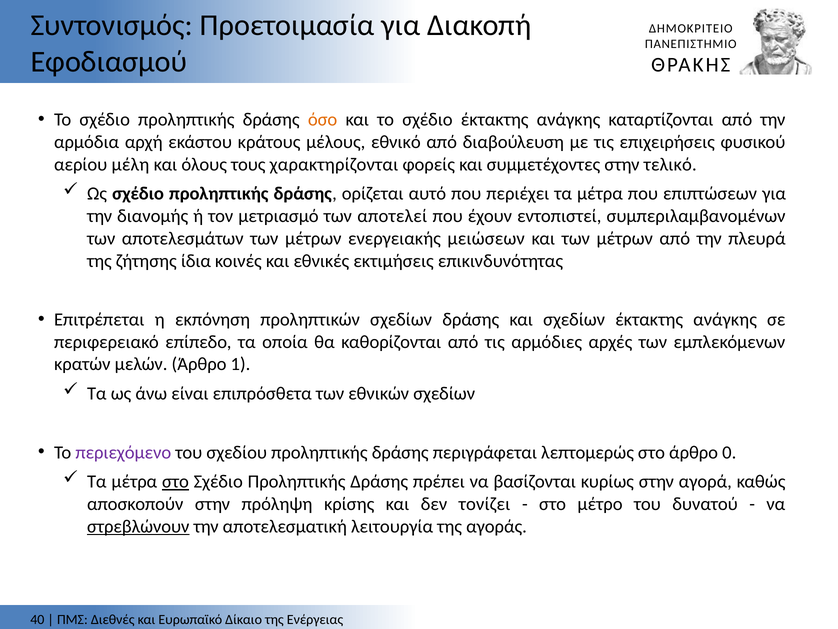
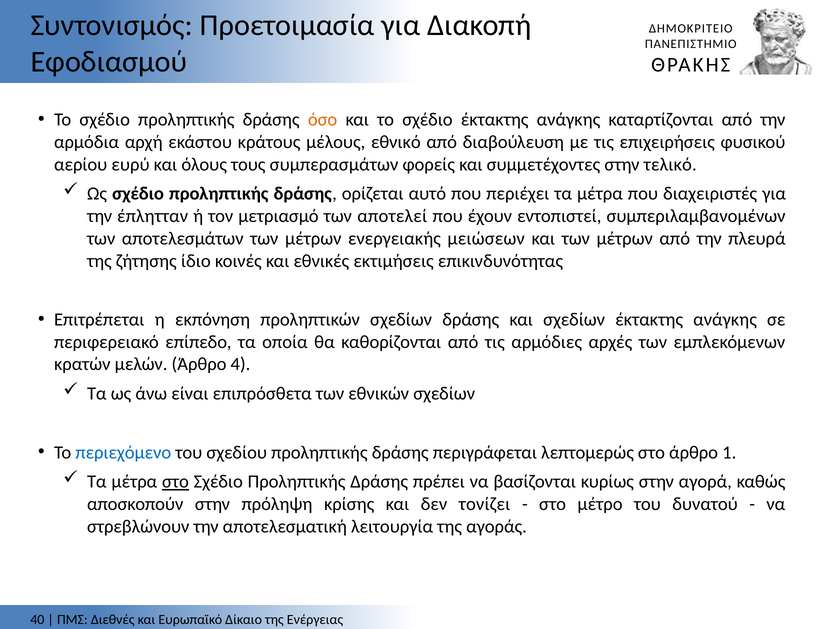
μέλη: μέλη -> ευρύ
χαρακτηρίζονται: χαρακτηρίζονται -> συμπερασμάτων
επιπτώσεων: επιπτώσεων -> διαχειριστές
διανομής: διανομής -> έπλητταν
ίδια: ίδια -> ίδιο
Άρθρο 1: 1 -> 4
περιεχόμενο colour: purple -> blue
άρθρο 0: 0 -> 1
στρεβλώνουν underline: present -> none
